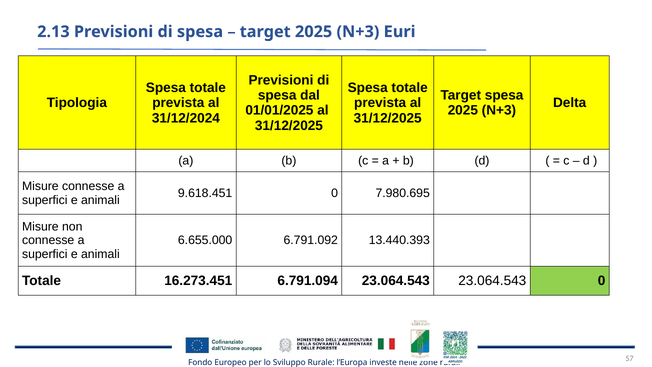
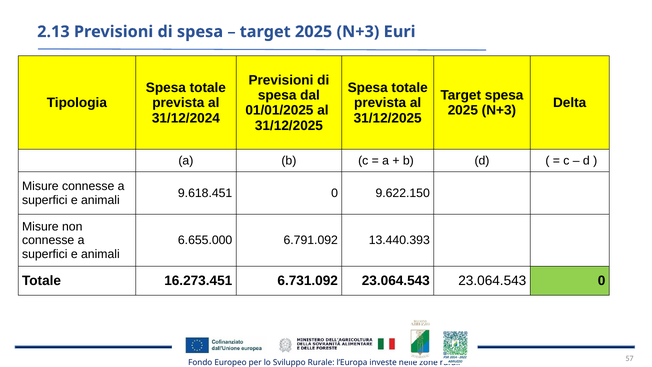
7.980.695: 7.980.695 -> 9.622.150
6.791.094: 6.791.094 -> 6.731.092
